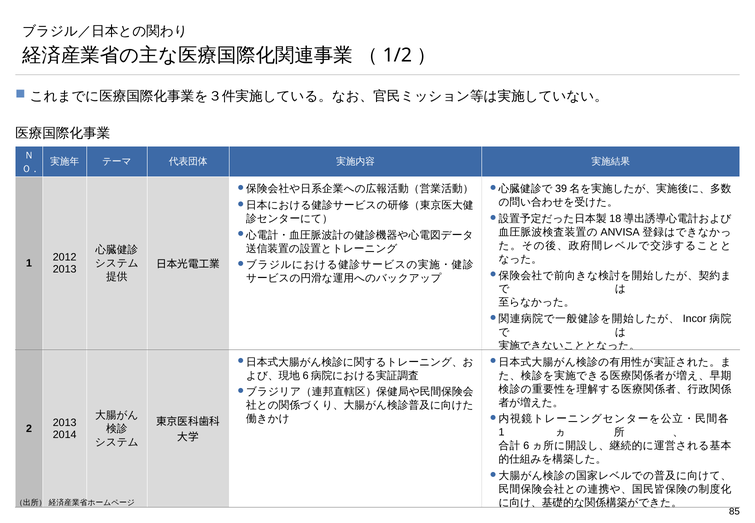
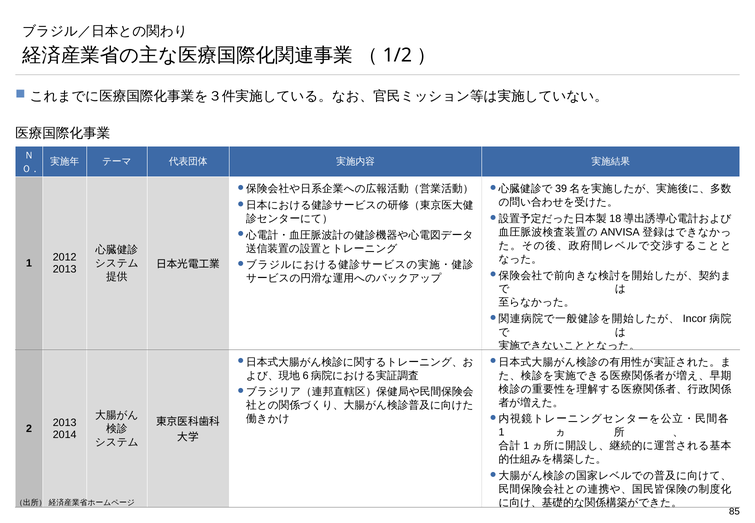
6 at (526, 446): 6 -> 1
